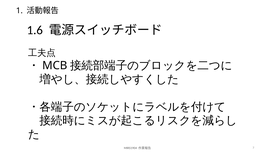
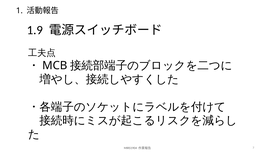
1.6: 1.6 -> 1.9
